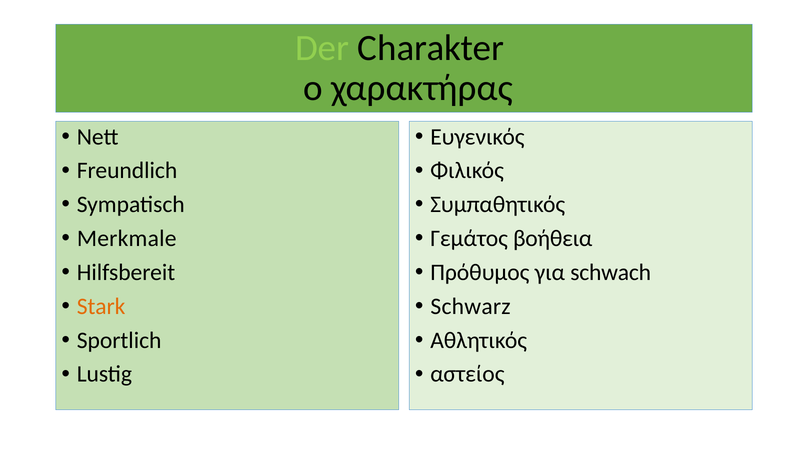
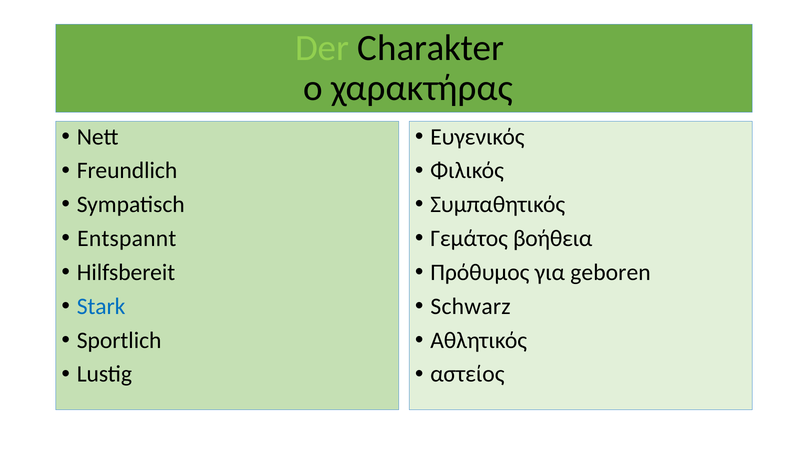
Merkmale: Merkmale -> Entspannt
schwach: schwach -> geboren
Stark colour: orange -> blue
